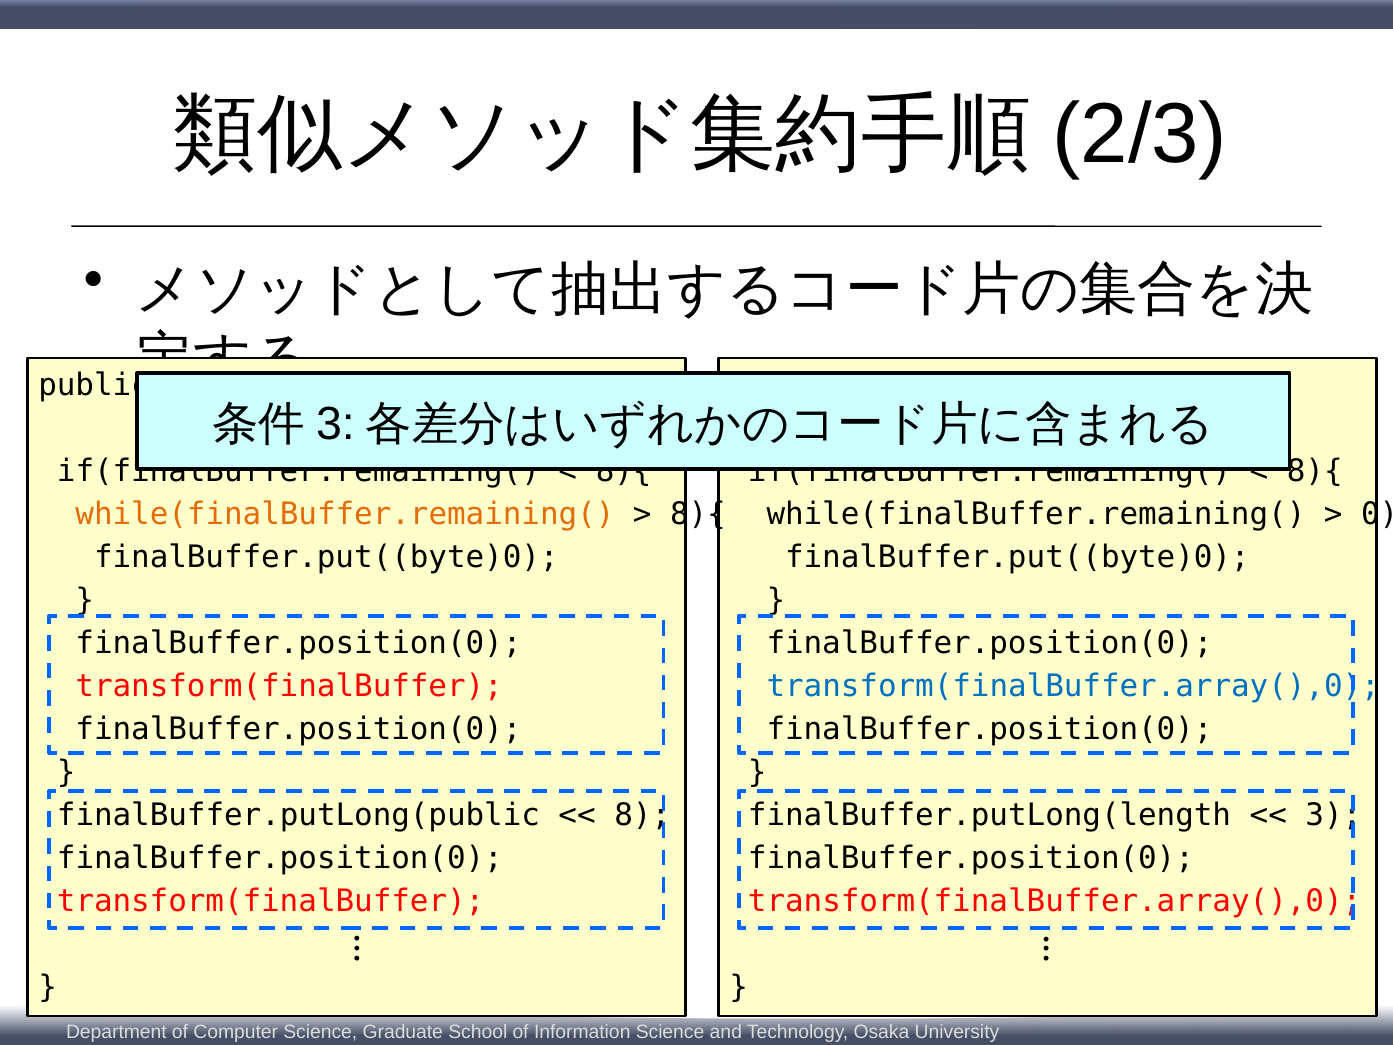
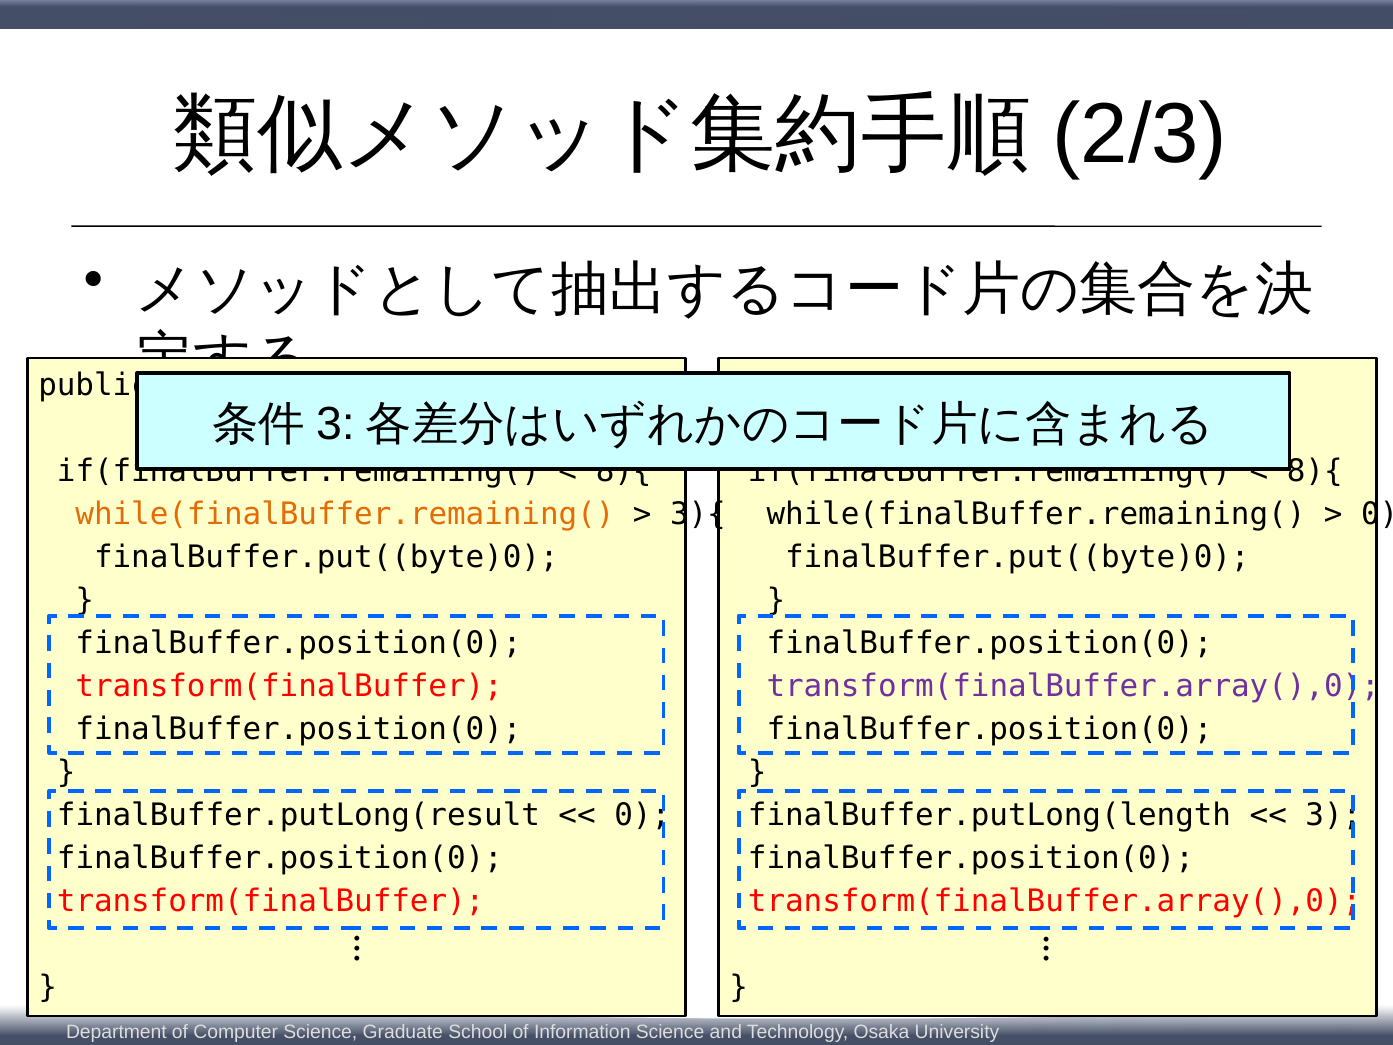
8){ at (698, 514): 8){ -> 3){
transform(finalBuffer.array(),0 at (1073, 686) colour: blue -> purple
finalBuffer.putLong(public: finalBuffer.putLong(public -> finalBuffer.putLong(result
8 at (642, 815): 8 -> 0
